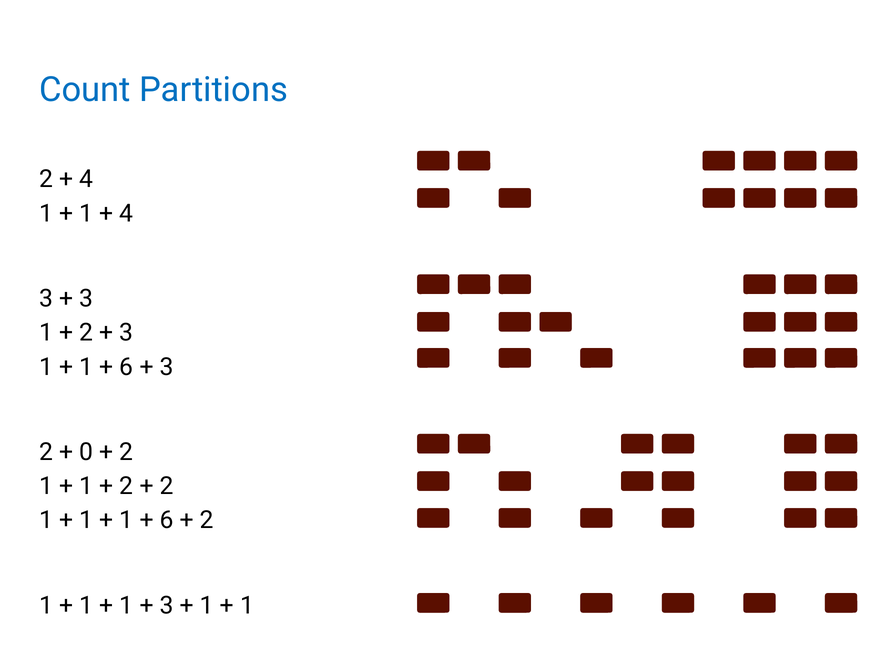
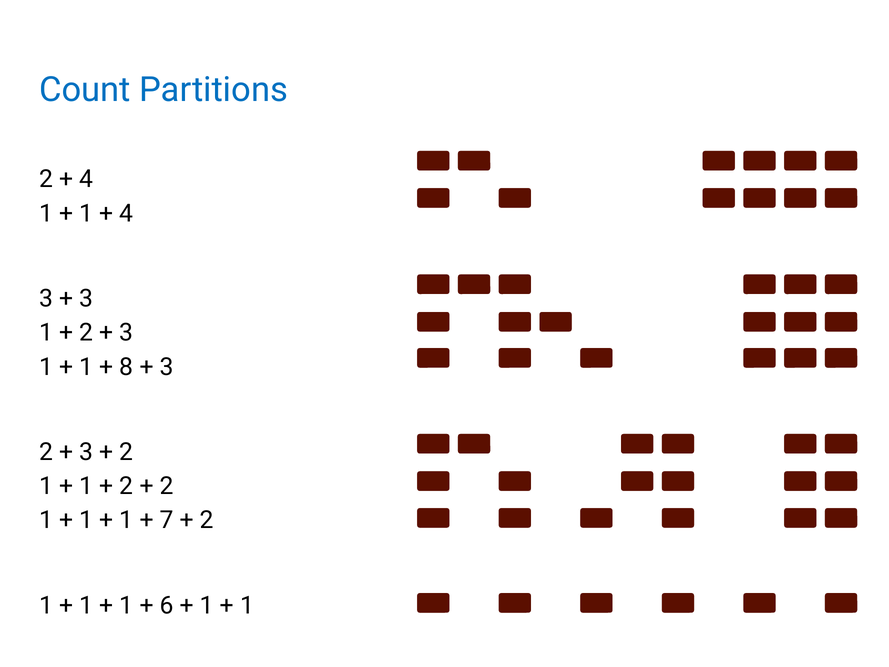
6 at (126, 367): 6 -> 8
0 at (86, 452): 0 -> 3
6 at (167, 520): 6 -> 7
3 at (167, 605): 3 -> 6
